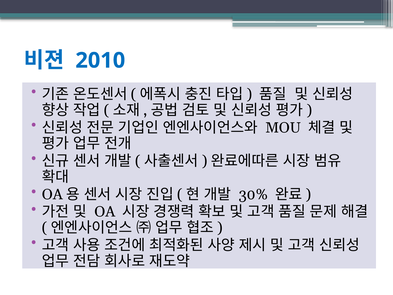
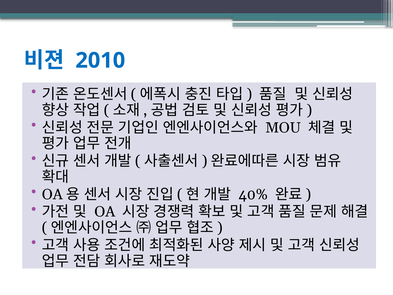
30%: 30% -> 40%
